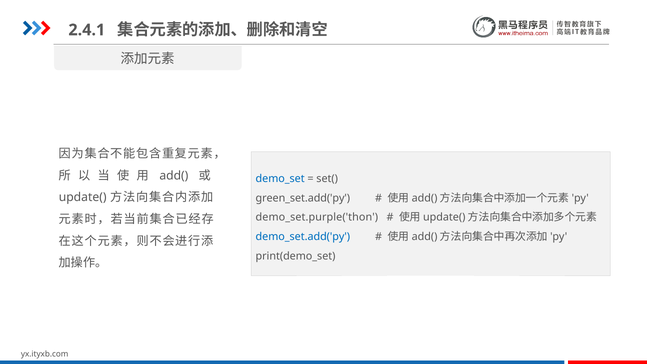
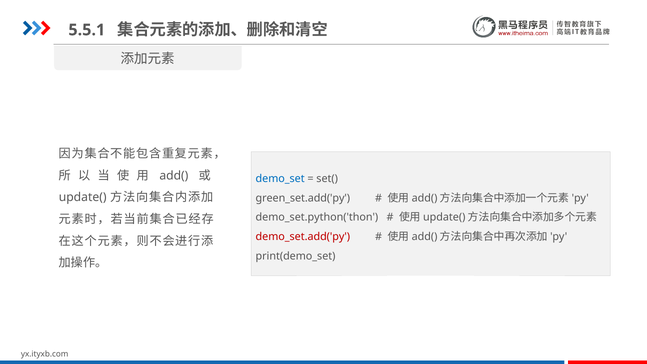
2.4.1: 2.4.1 -> 5.5.1
demo_set.purple('thon: demo_set.purple('thon -> demo_set.python('thon
demo_set.add('py colour: blue -> red
